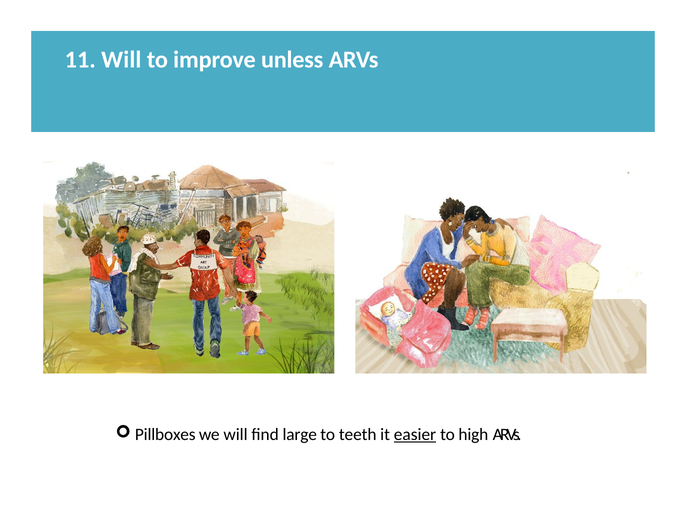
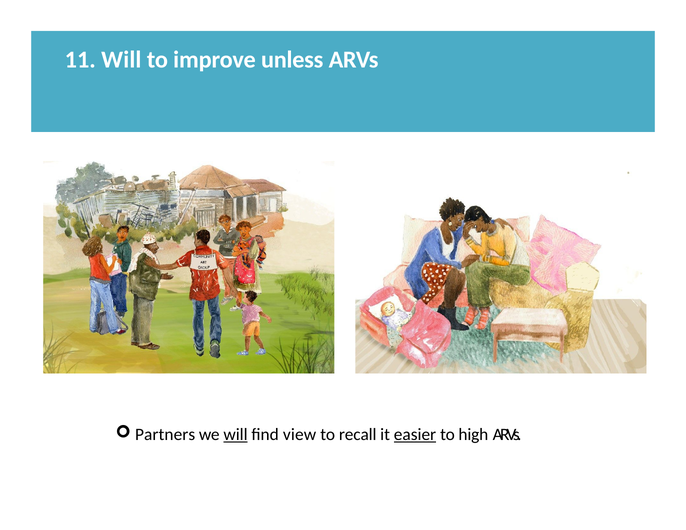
Pillboxes: Pillboxes -> Partners
will at (236, 435) underline: none -> present
large: large -> view
teeth: teeth -> recall
